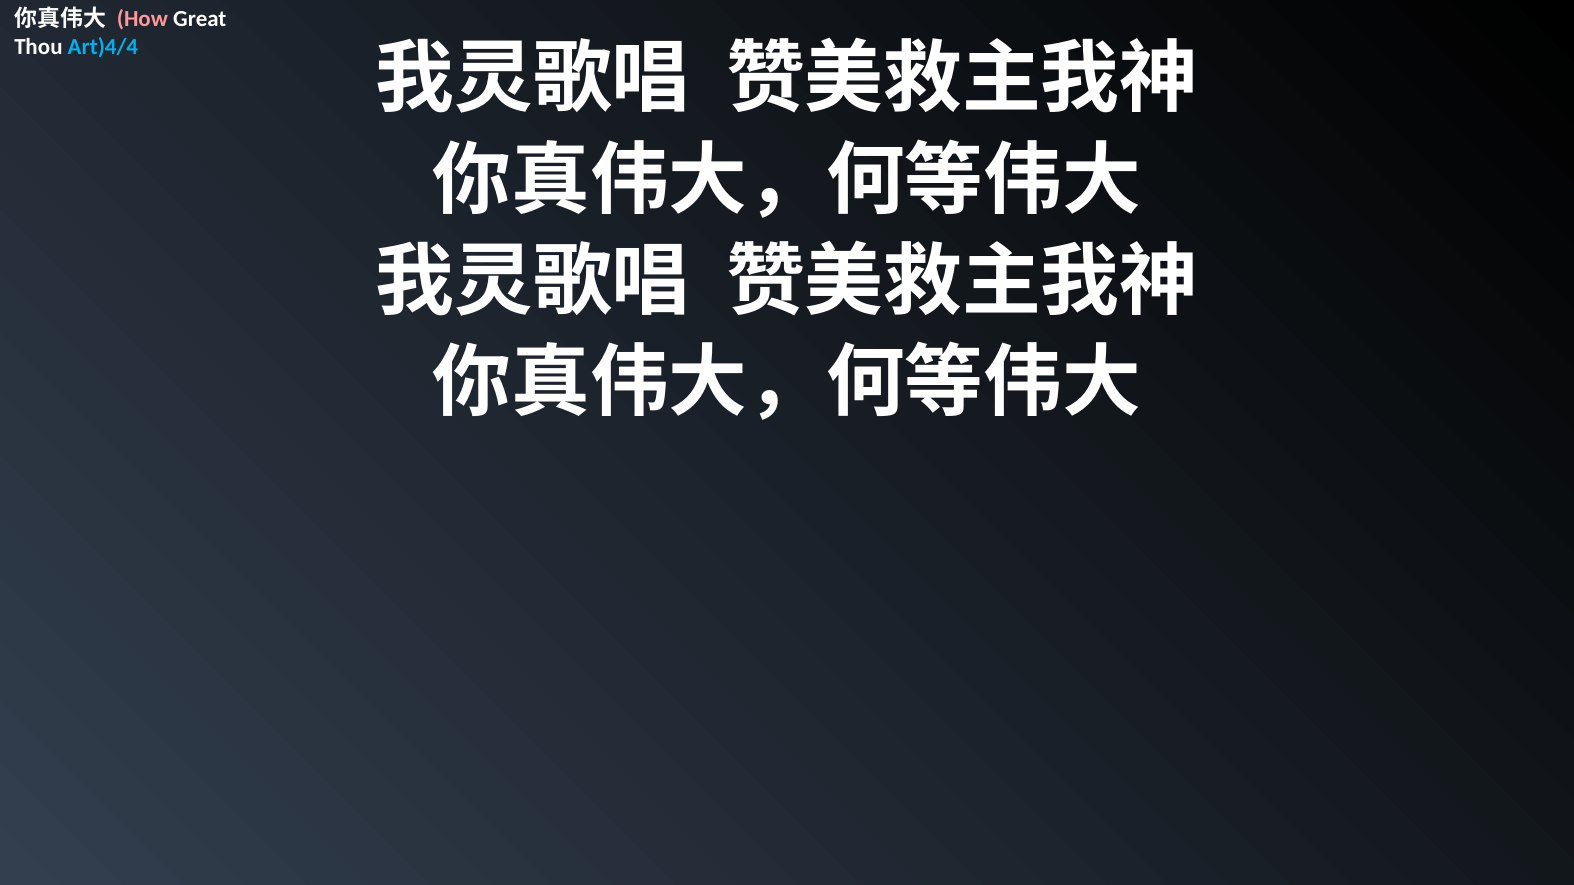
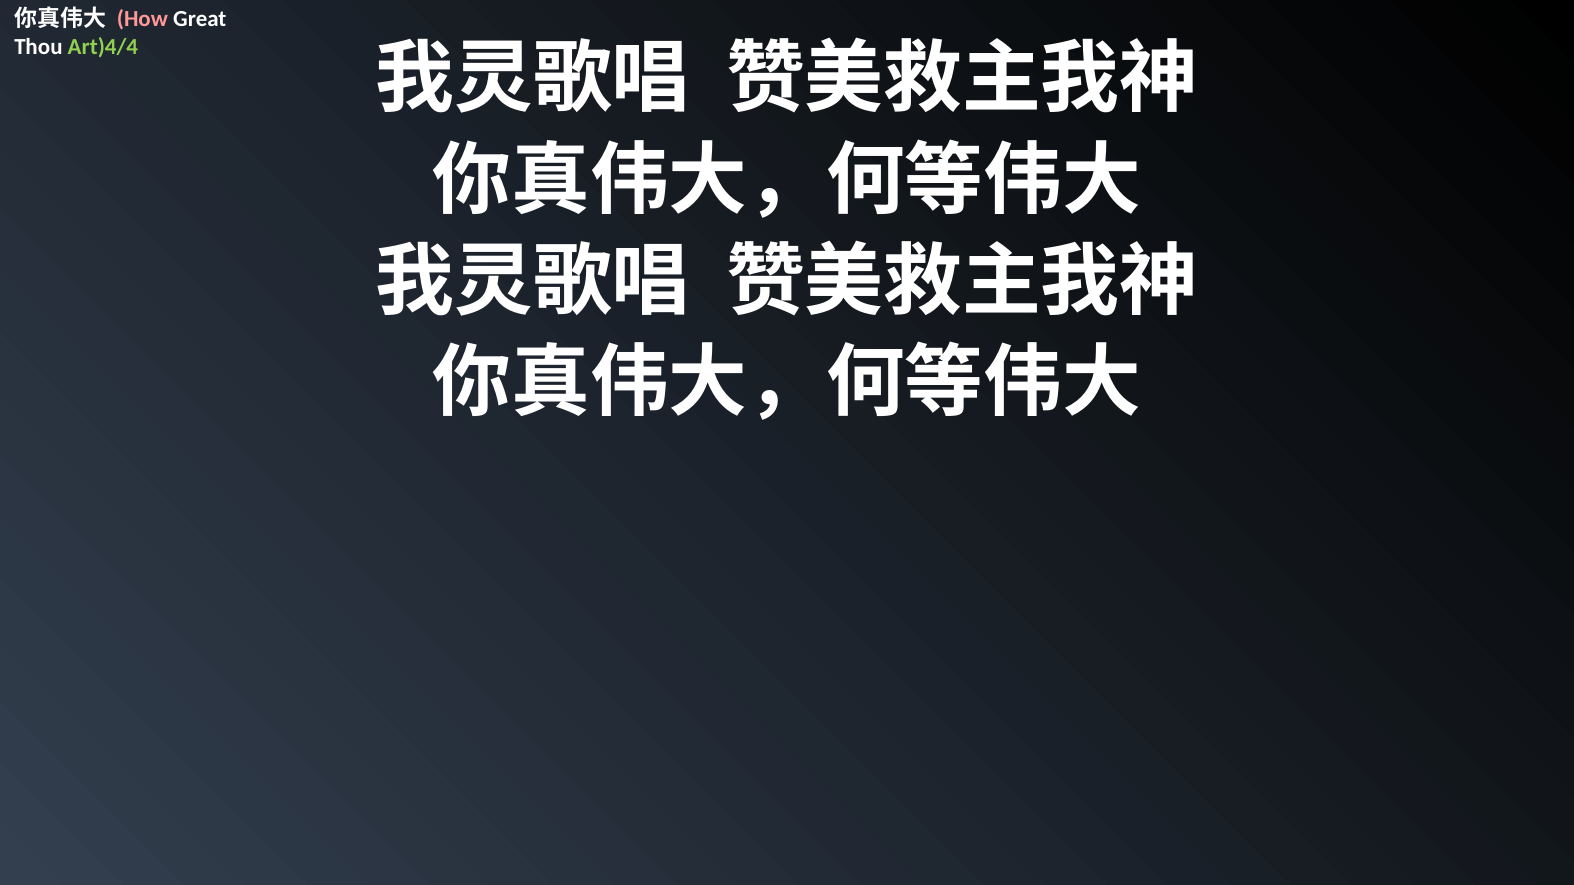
Art)4/4 colour: light blue -> light green
